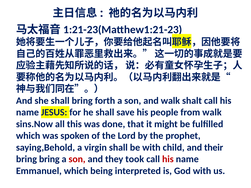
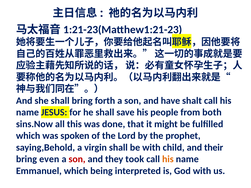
and walk: walk -> have
from walk: walk -> both
bring bring: bring -> even
his at (168, 159) colour: red -> orange
